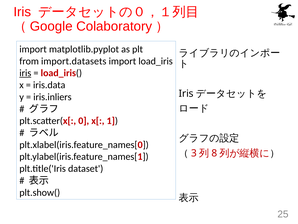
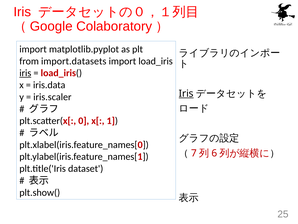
Iris at (186, 93) underline: none -> present
iris.inliers: iris.inliers -> iris.scaler
3: 3 -> 7
8: 8 -> 6
